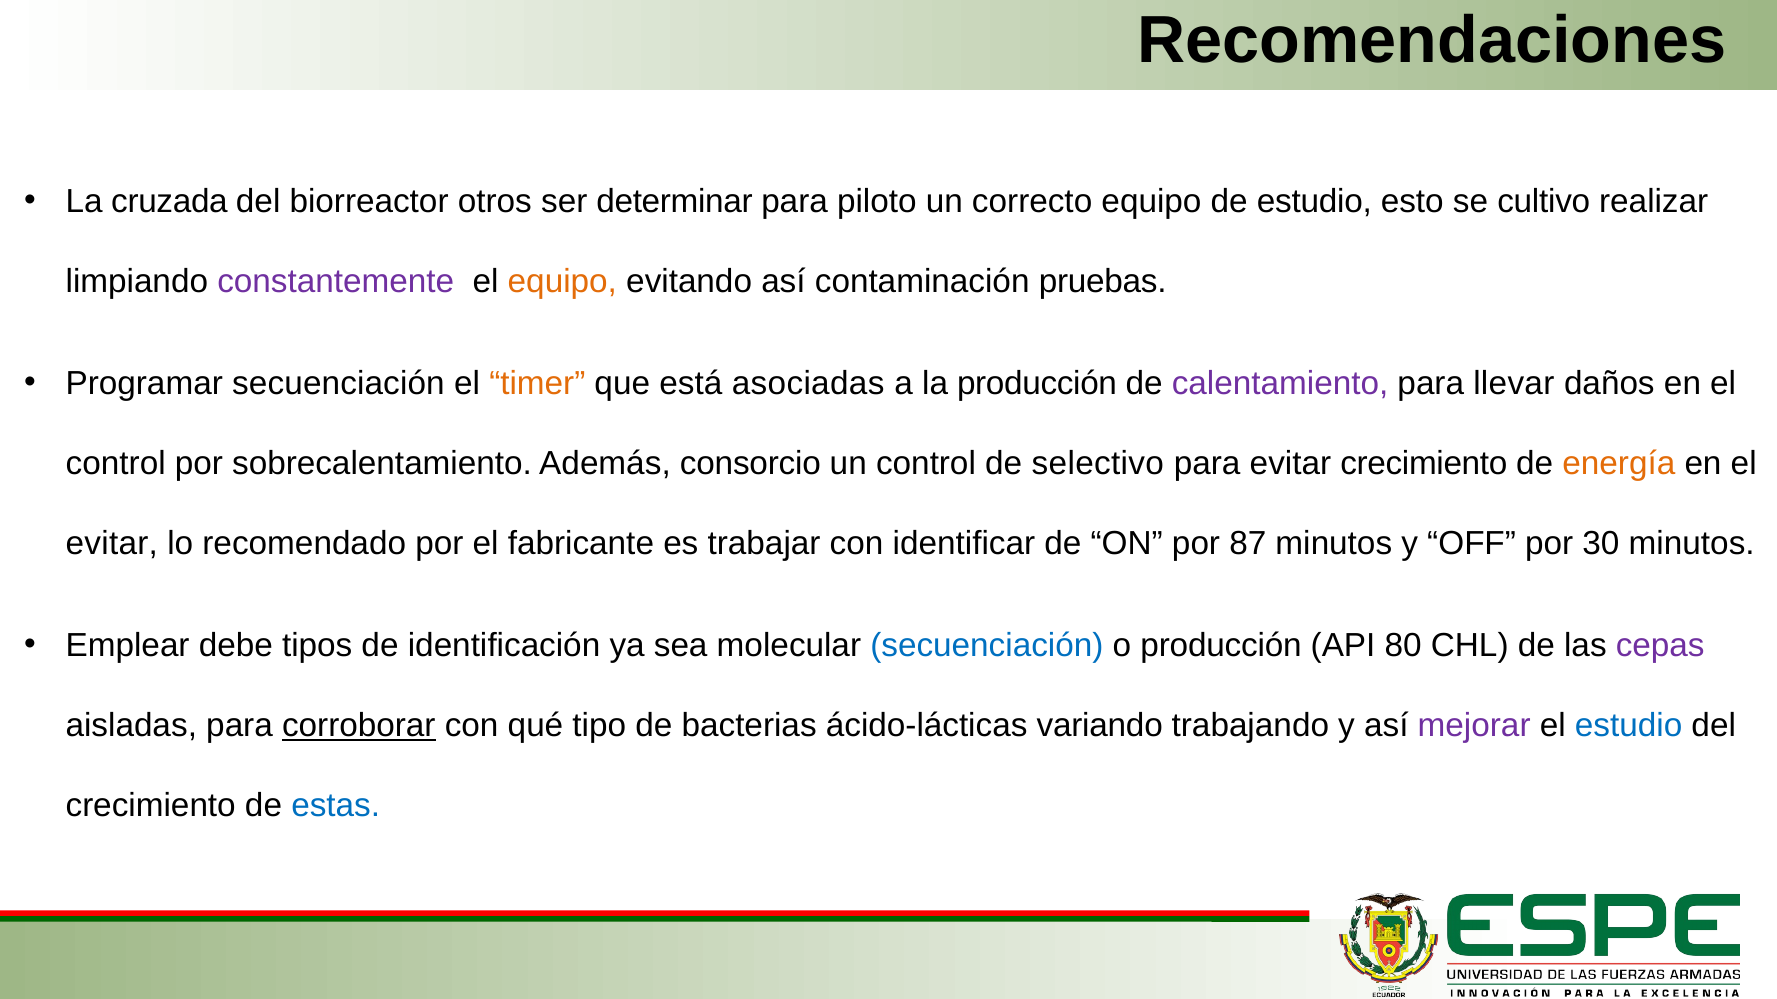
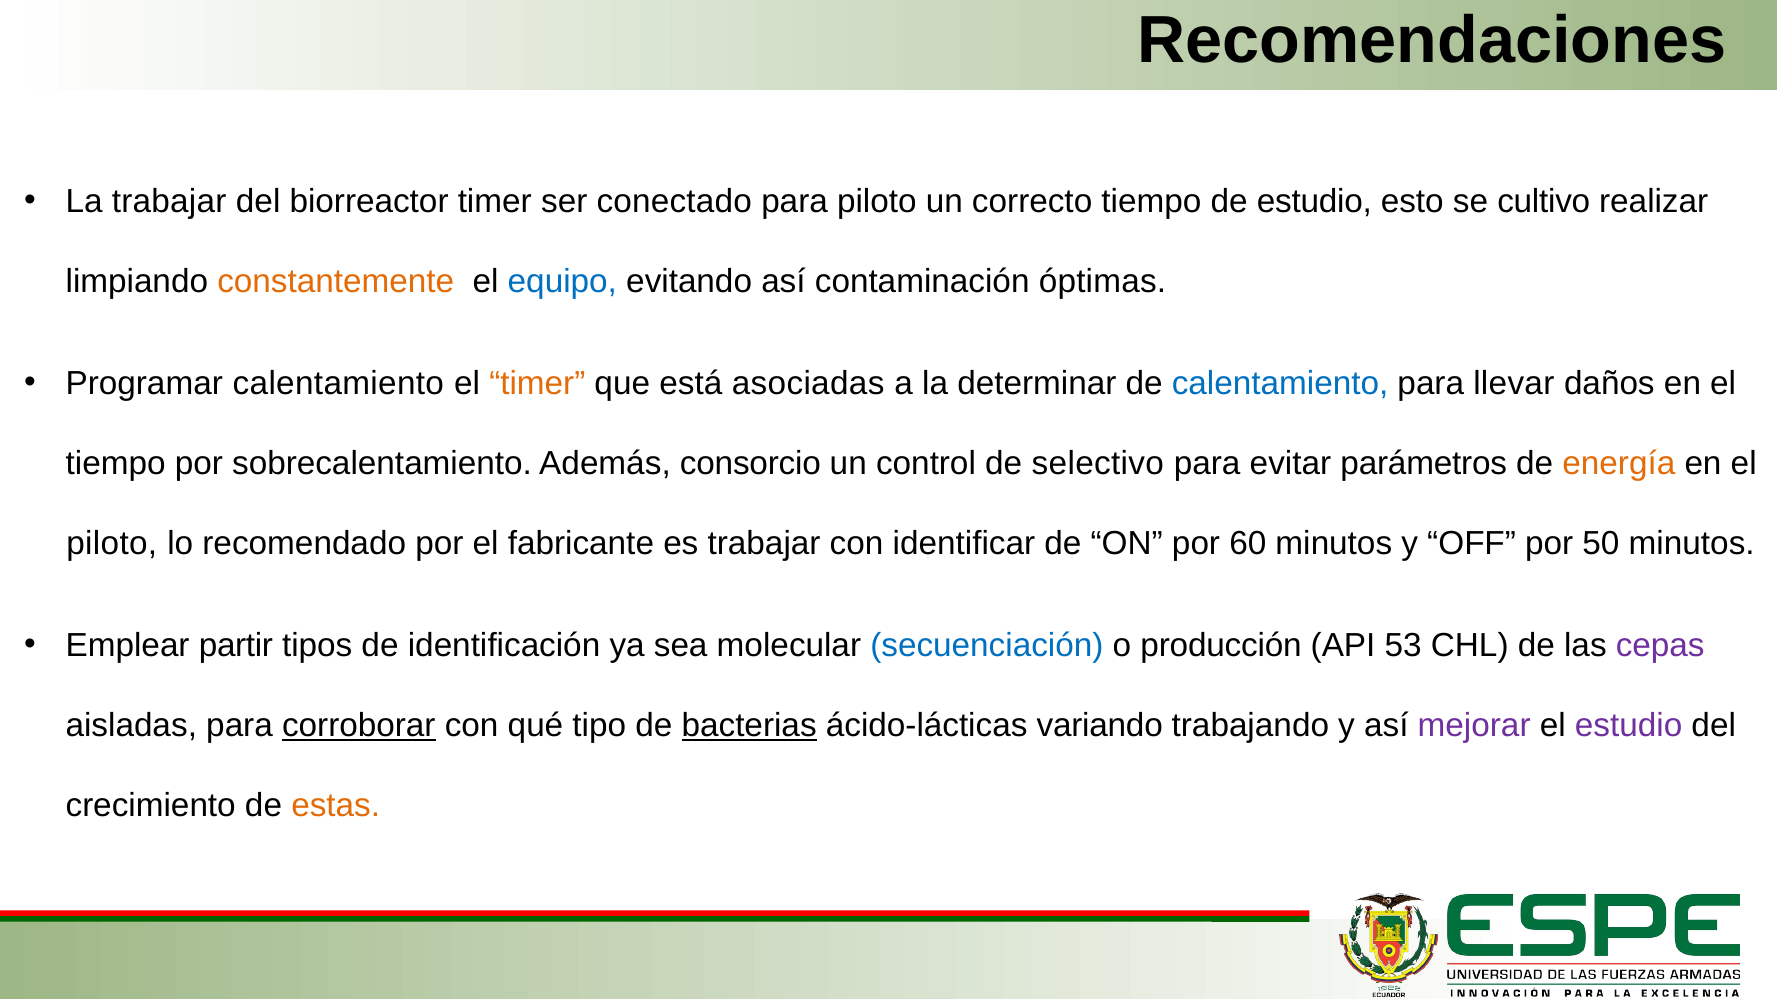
La cruzada: cruzada -> trabajar
biorreactor otros: otros -> timer
determinar: determinar -> conectado
correcto equipo: equipo -> tiempo
constantemente colour: purple -> orange
equipo at (562, 282) colour: orange -> blue
pruebas: pruebas -> óptimas
Programar secuenciación: secuenciación -> calentamiento
la producción: producción -> determinar
calentamiento at (1280, 384) colour: purple -> blue
control at (116, 464): control -> tiempo
evitar crecimiento: crecimiento -> parámetros
evitar at (112, 544): evitar -> piloto
87: 87 -> 60
30: 30 -> 50
debe: debe -> partir
80: 80 -> 53
bacterias underline: none -> present
estudio at (1629, 726) colour: blue -> purple
estas colour: blue -> orange
